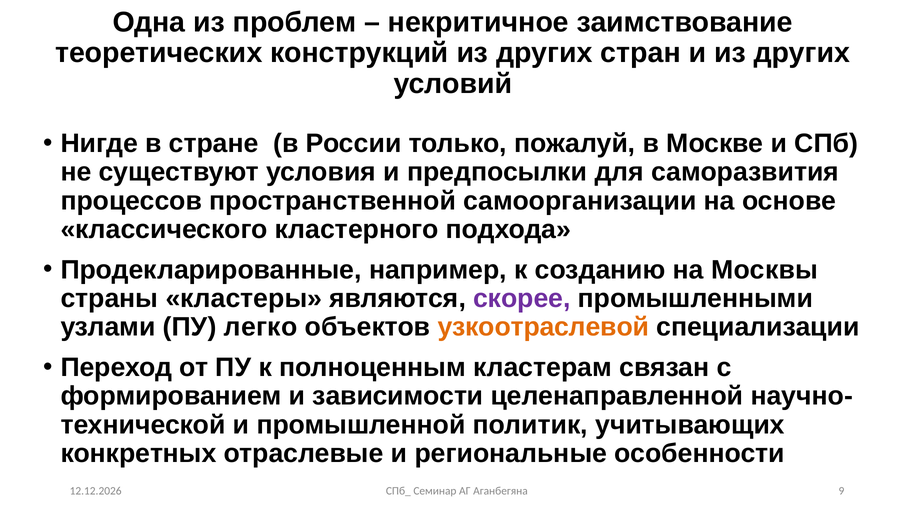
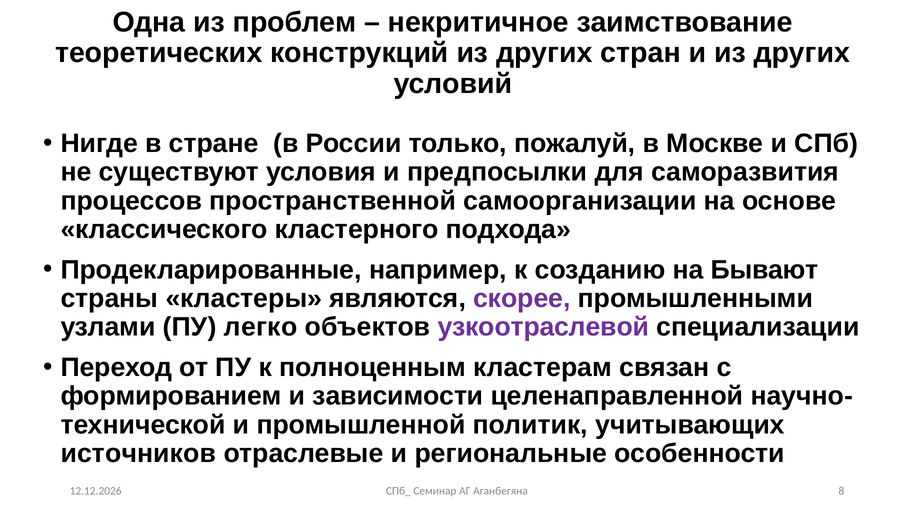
Москвы: Москвы -> Бывают
узкоотраслевой colour: orange -> purple
конкретных: конкретных -> источников
9: 9 -> 8
